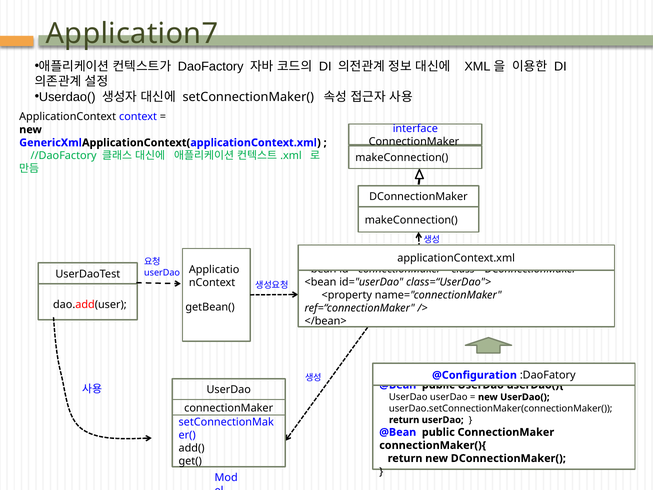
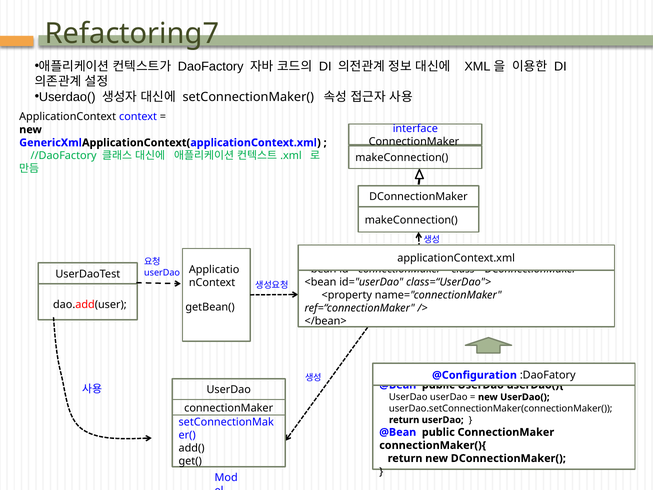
Application7: Application7 -> Refactoring7
